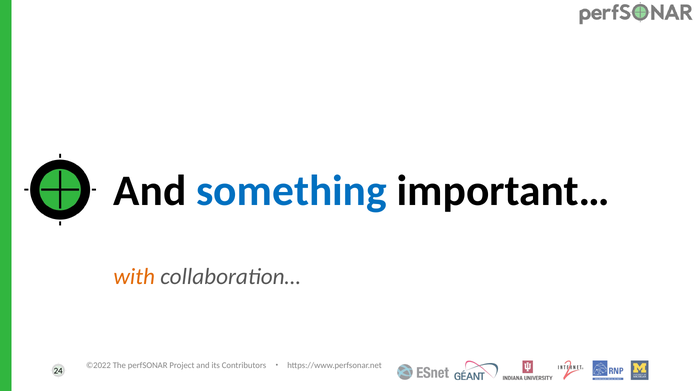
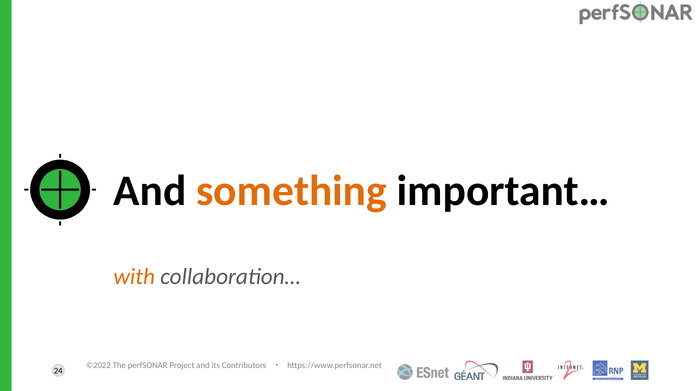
something colour: blue -> orange
